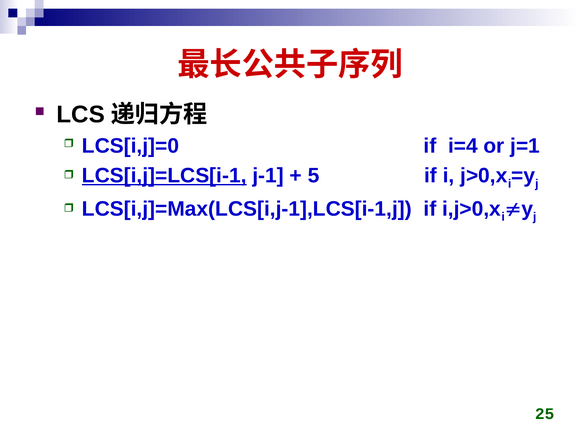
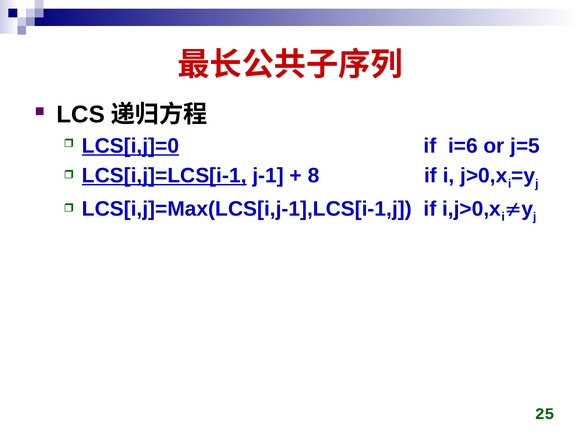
LCS[i,j]=0 underline: none -> present
i=4: i=4 -> i=6
j=1: j=1 -> j=5
5: 5 -> 8
